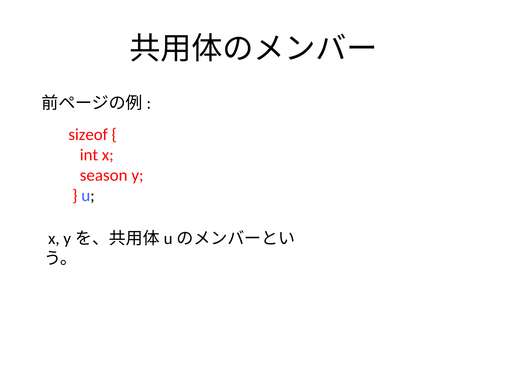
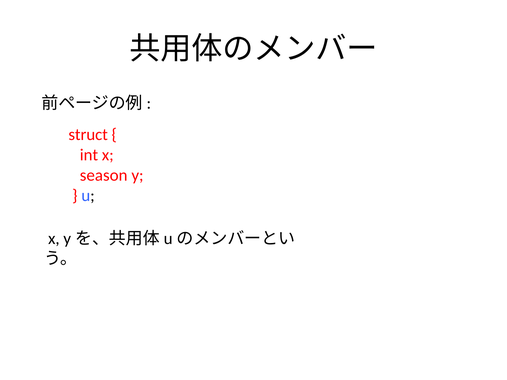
sizeof: sizeof -> struct
